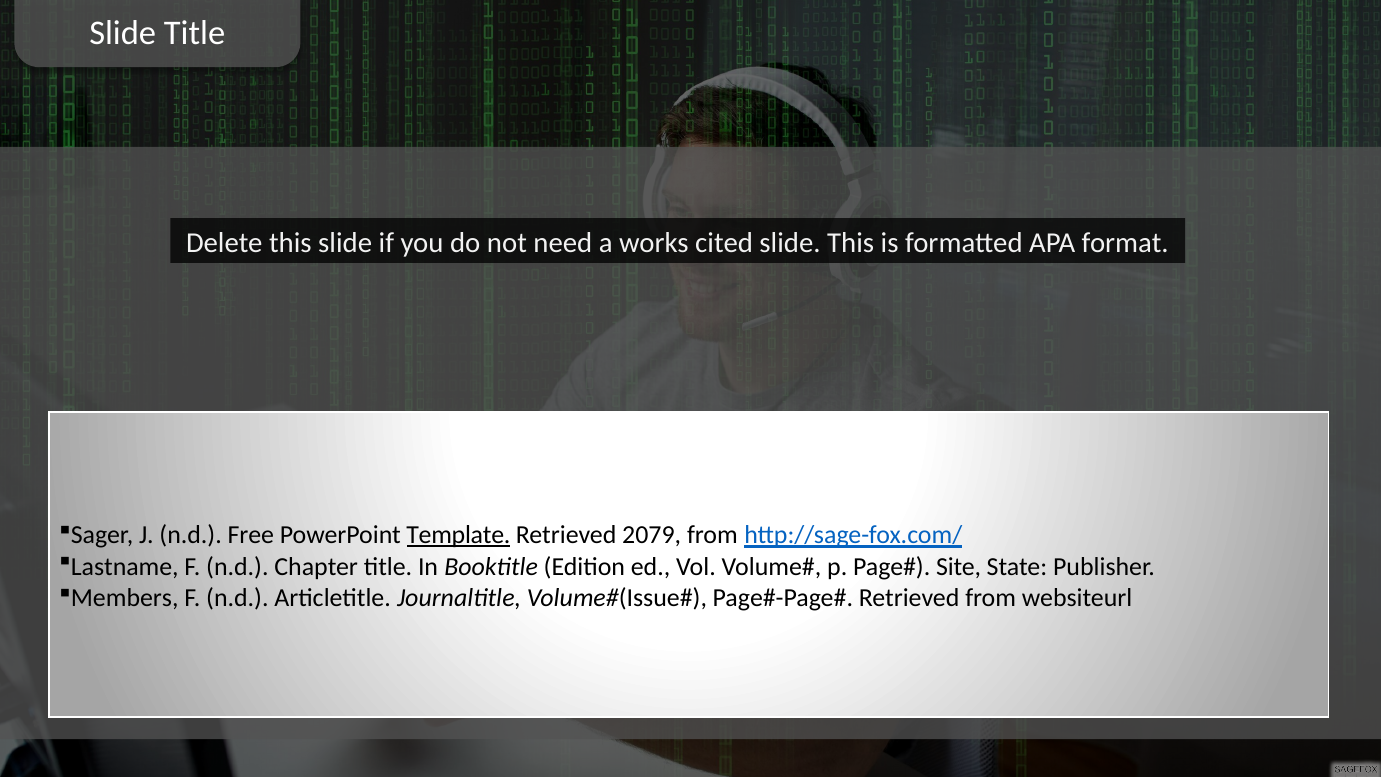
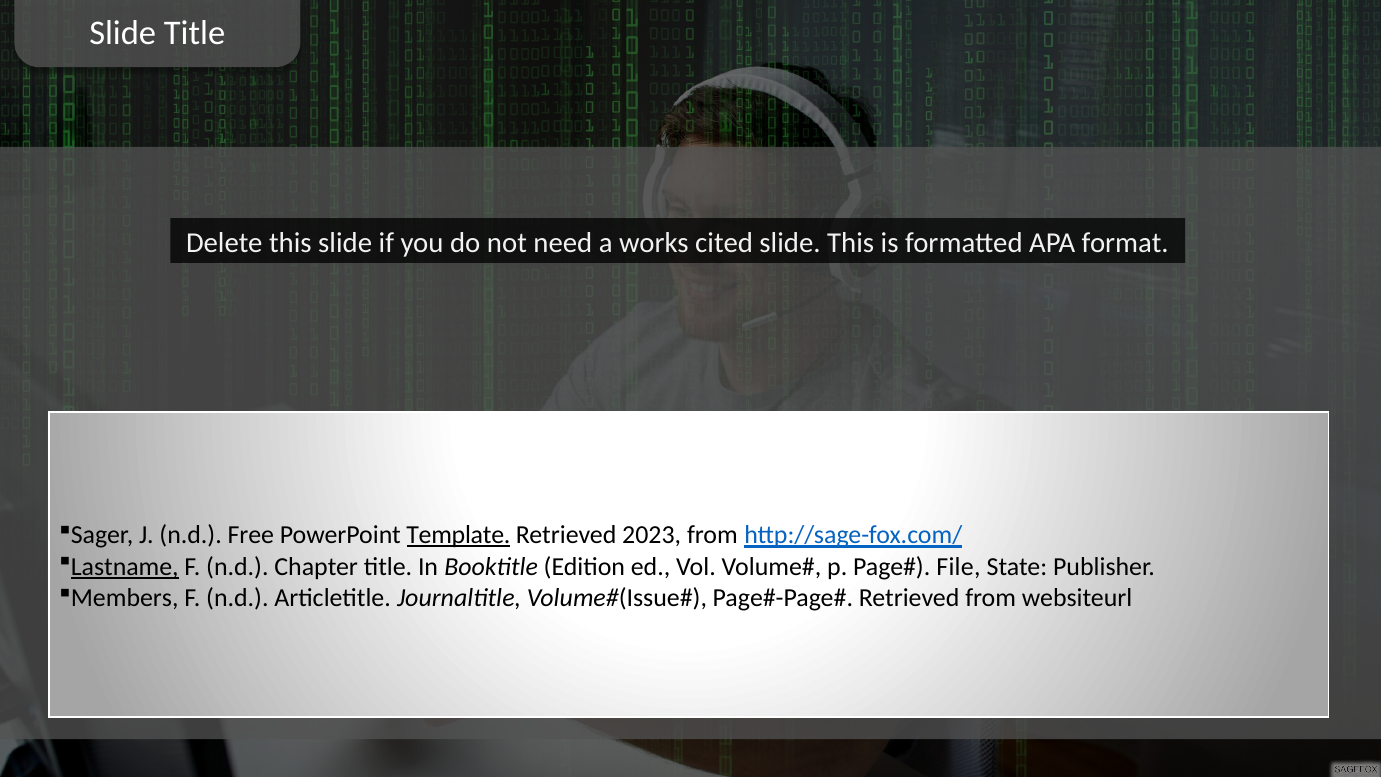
2079: 2079 -> 2023
Lastname underline: none -> present
Site: Site -> File
